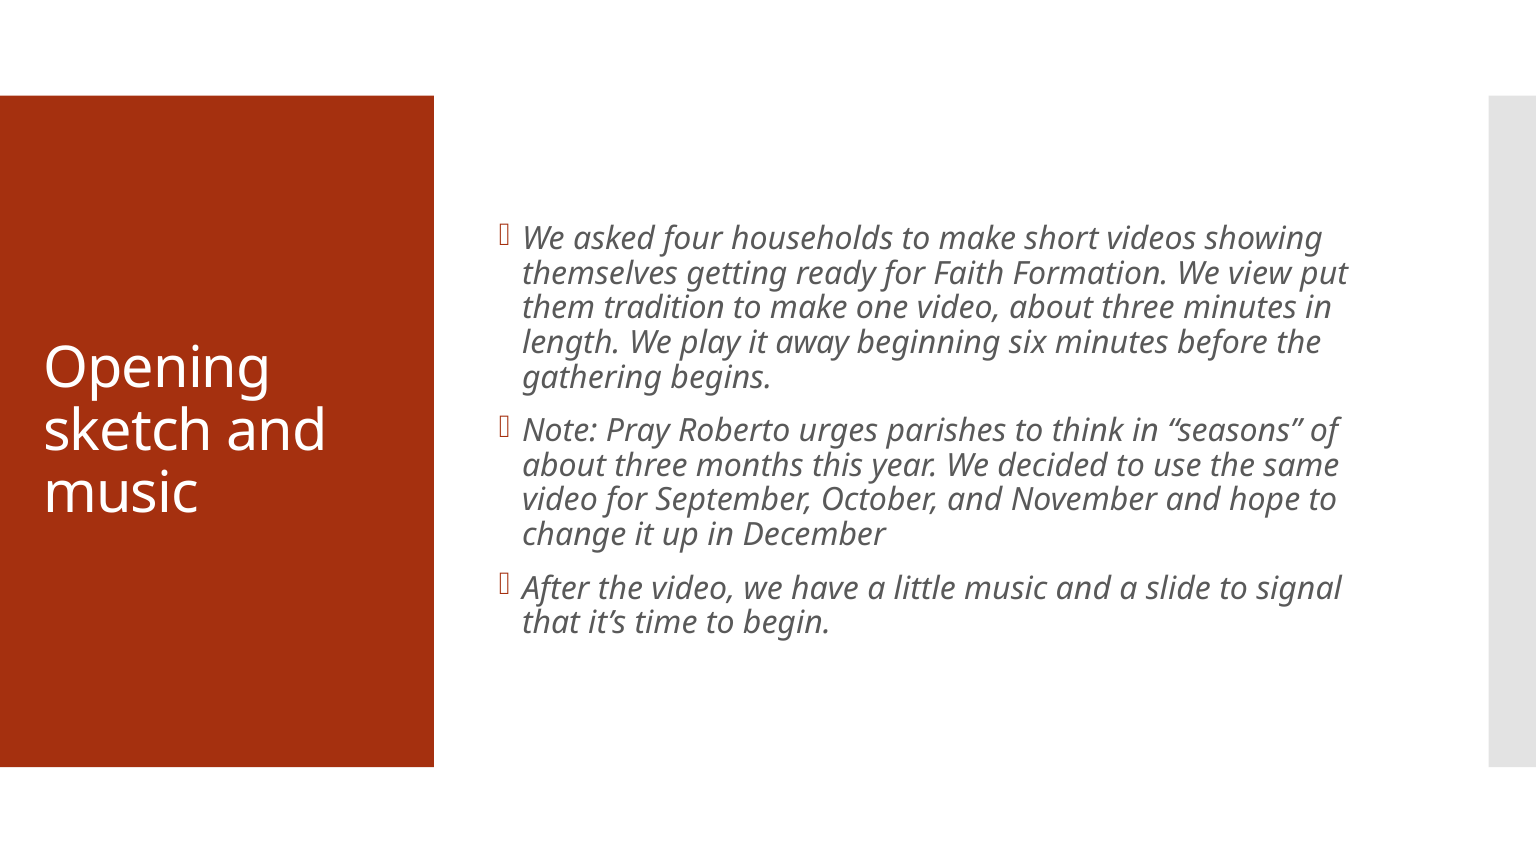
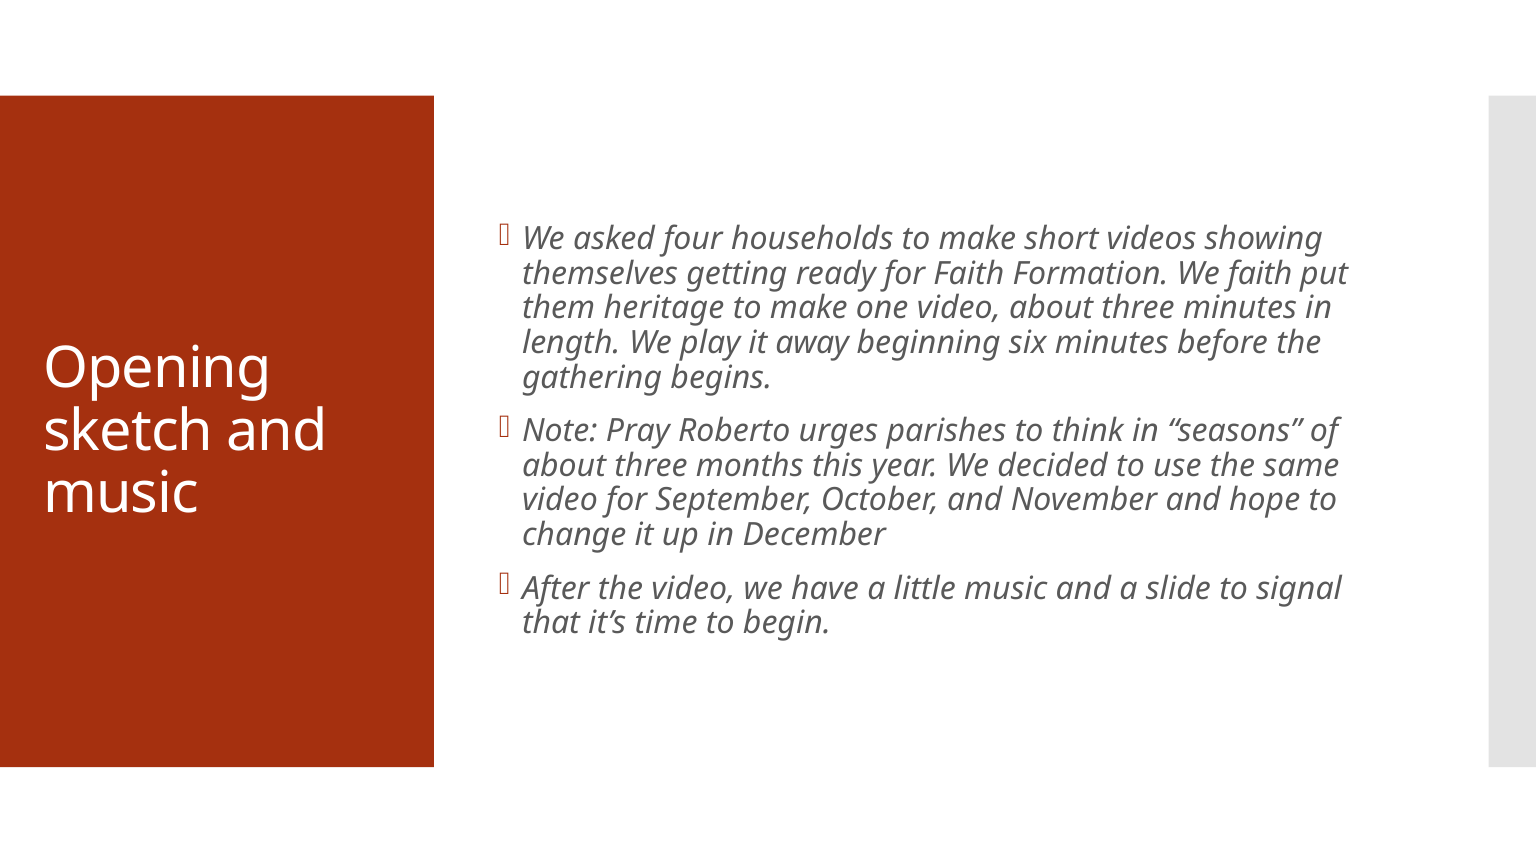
We view: view -> faith
tradition: tradition -> heritage
